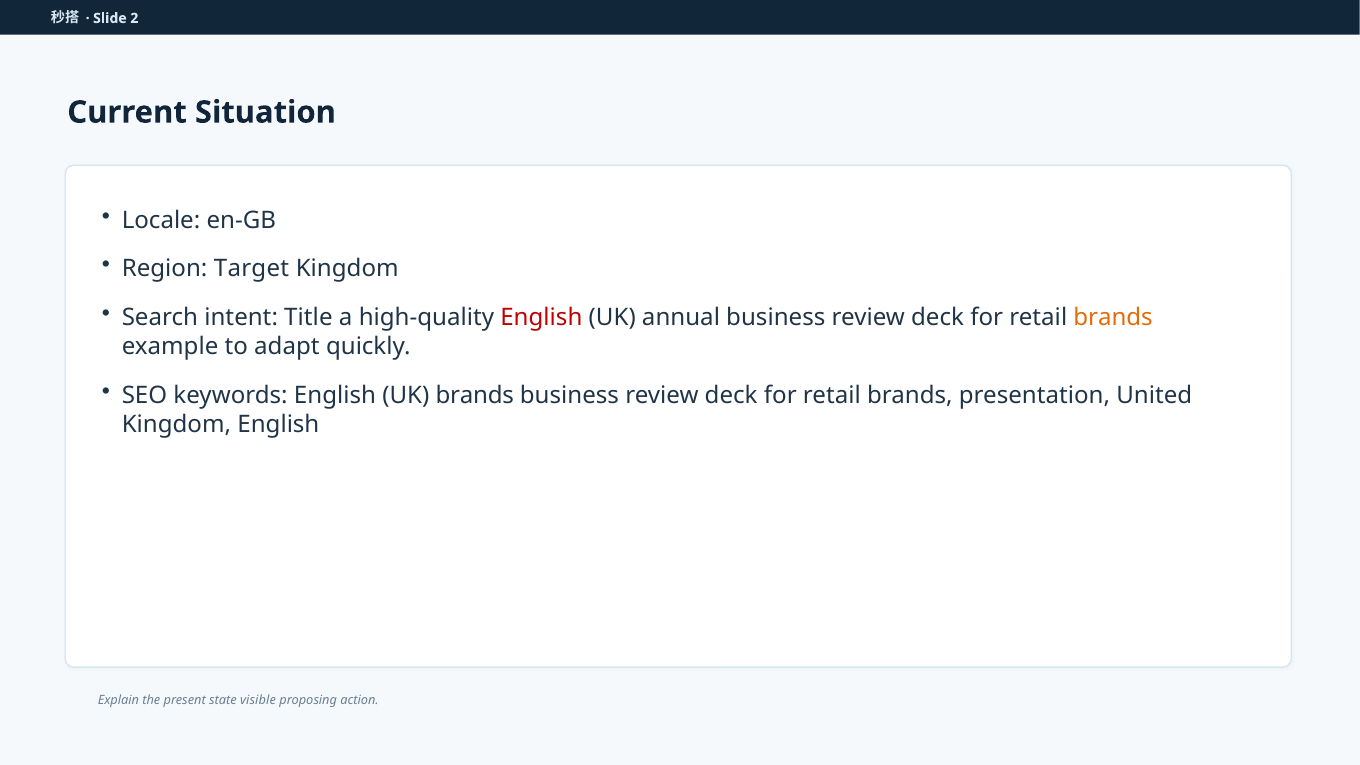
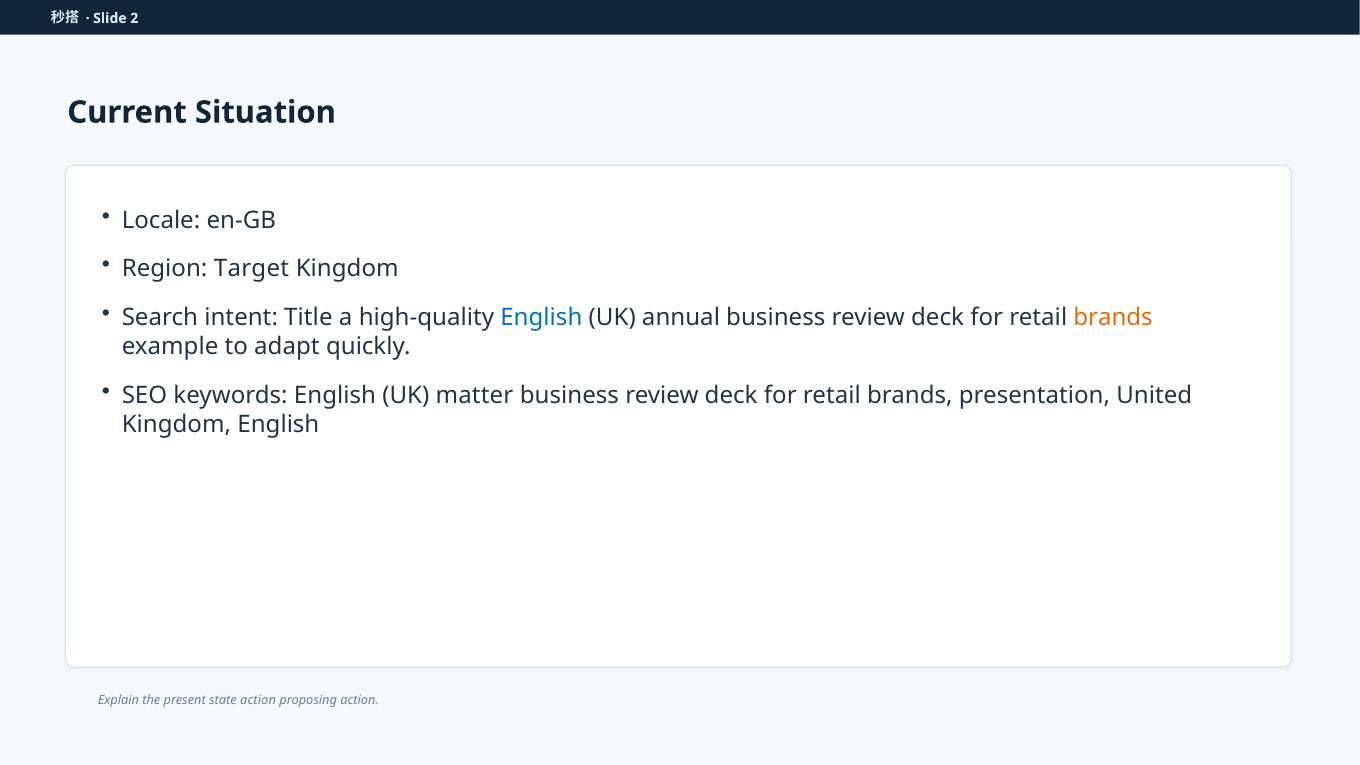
English at (541, 318) colour: red -> blue
UK brands: brands -> matter
state visible: visible -> action
